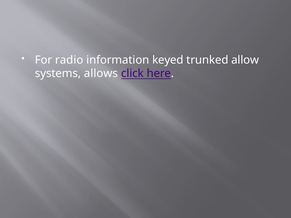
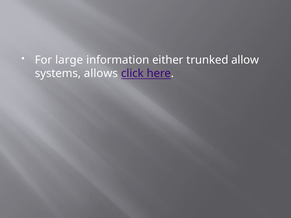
radio: radio -> large
keyed: keyed -> either
